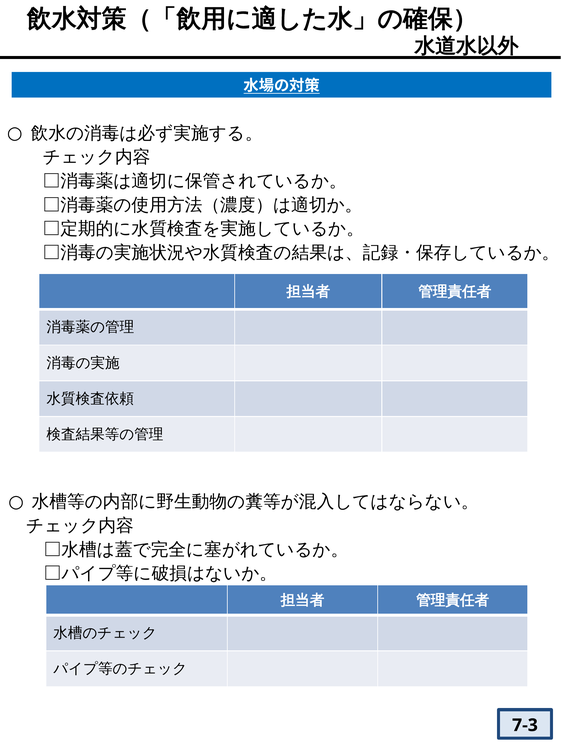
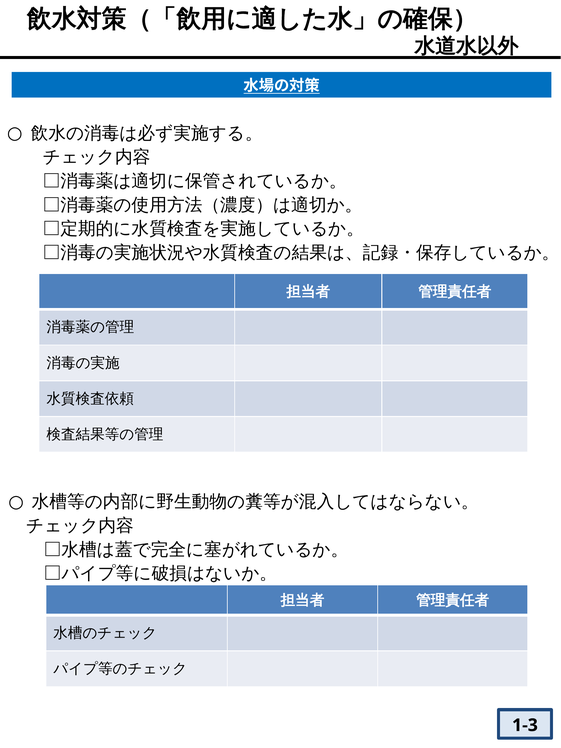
7-3: 7-3 -> 1-3
